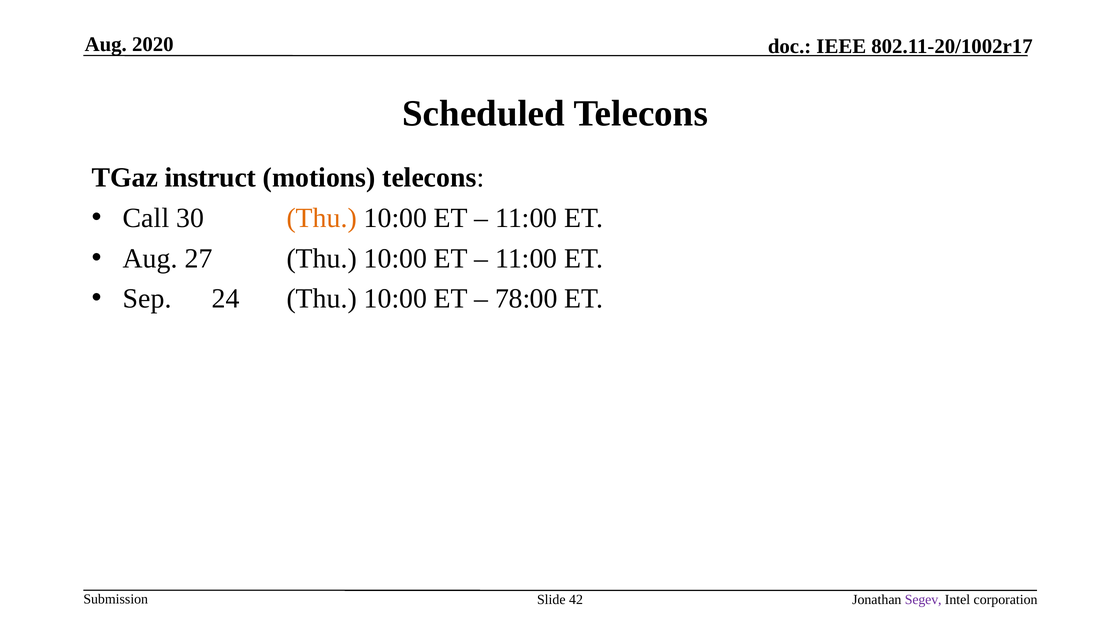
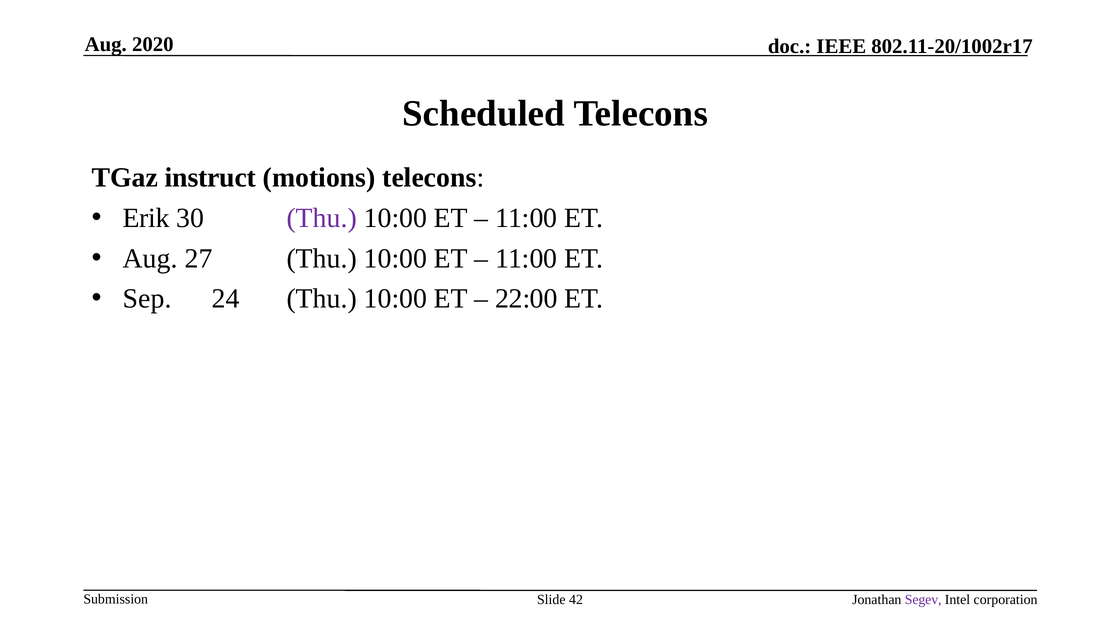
Call: Call -> Erik
Thu at (322, 218) colour: orange -> purple
78:00: 78:00 -> 22:00
